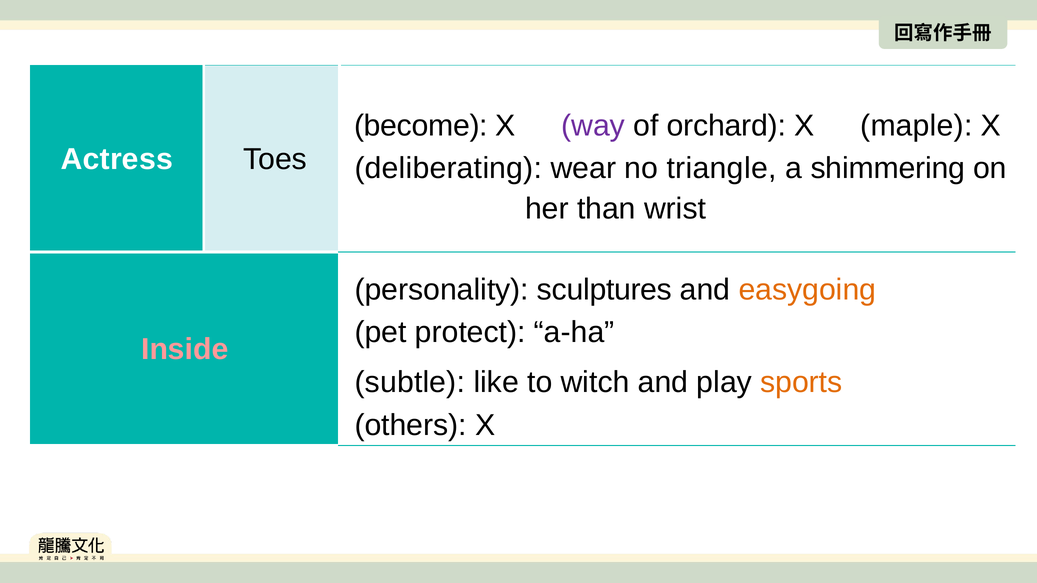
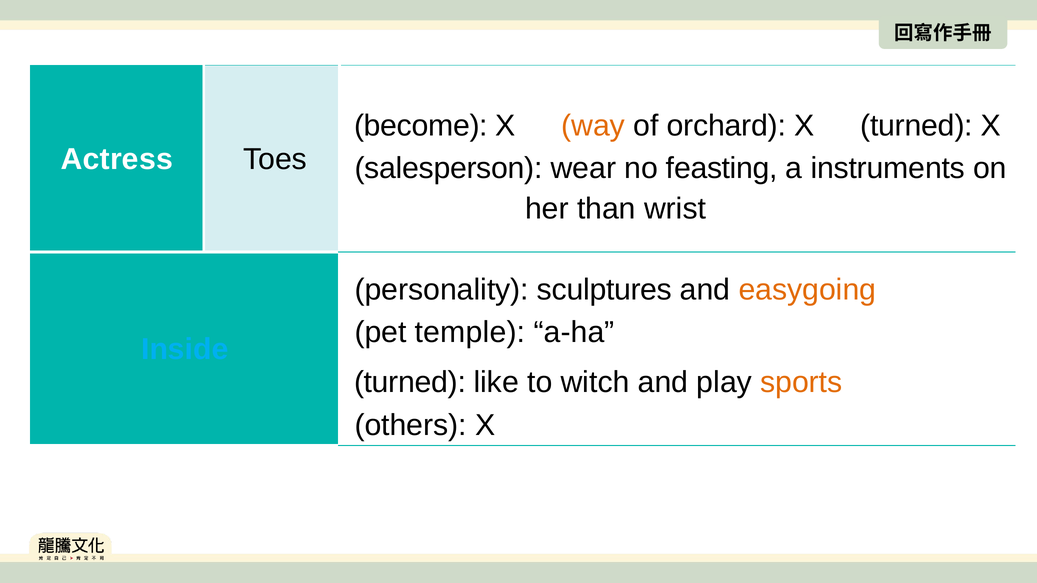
way colour: purple -> orange
X maple: maple -> turned
deliberating: deliberating -> salesperson
triangle: triangle -> feasting
shimmering: shimmering -> instruments
protect: protect -> temple
Inside colour: pink -> light blue
subtle at (410, 383): subtle -> turned
